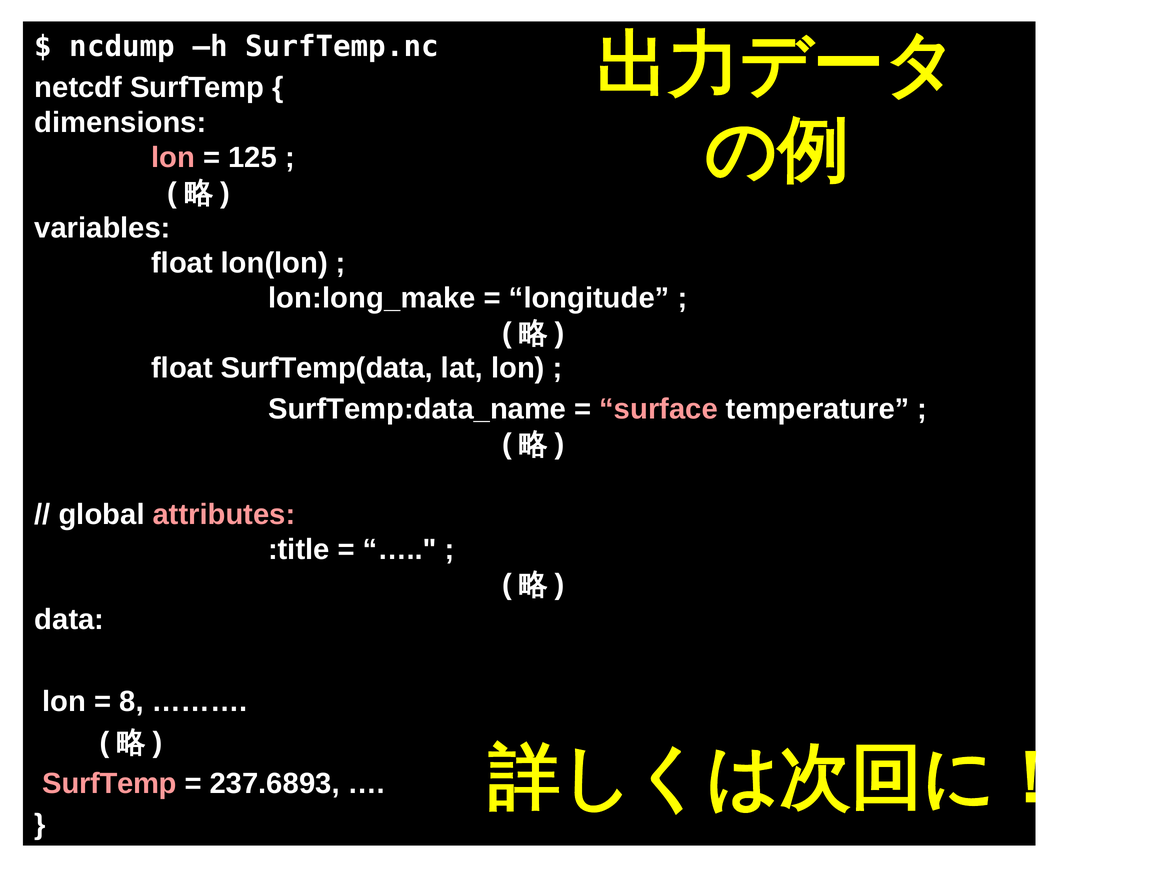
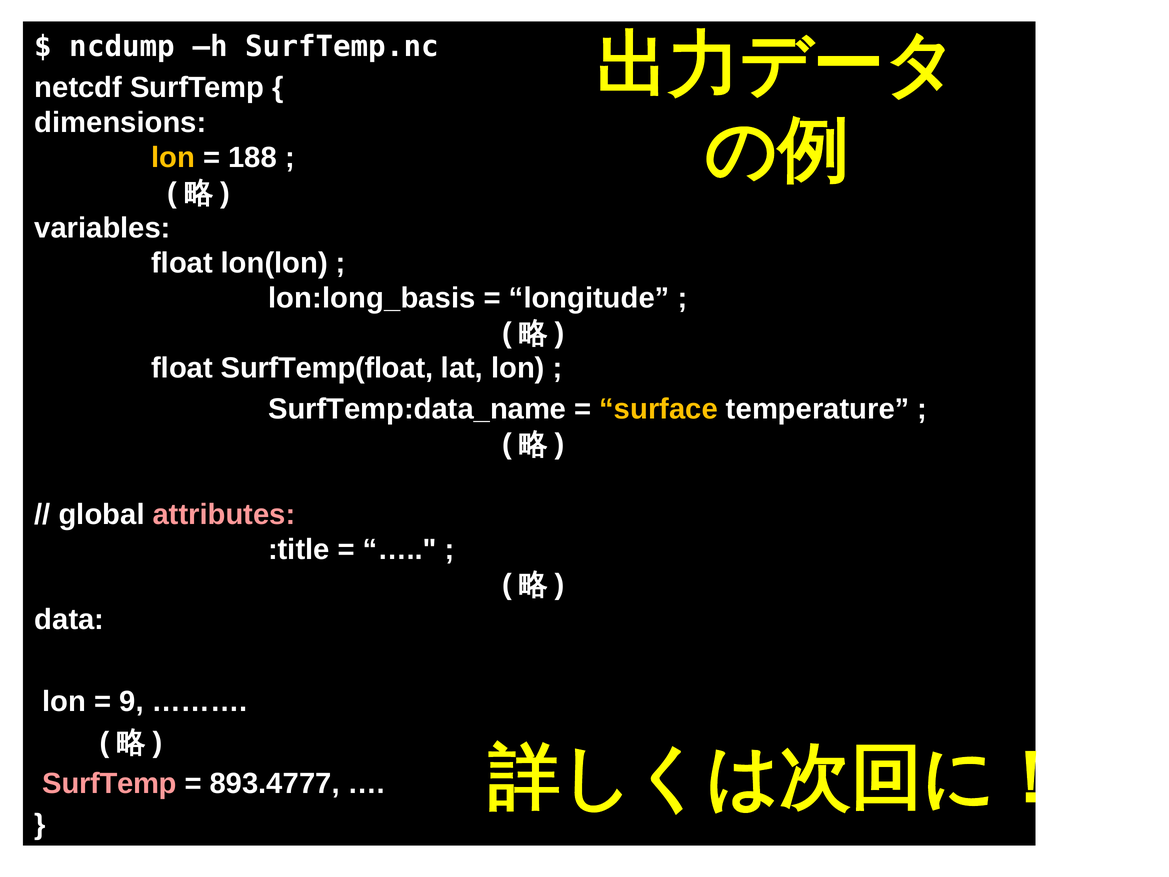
lon at (173, 158) colour: pink -> yellow
125: 125 -> 188
lon:long_make: lon:long_make -> lon:long_basis
SurfTemp(data: SurfTemp(data -> SurfTemp(float
surface colour: pink -> yellow
8: 8 -> 9
237.6893: 237.6893 -> 893.4777
